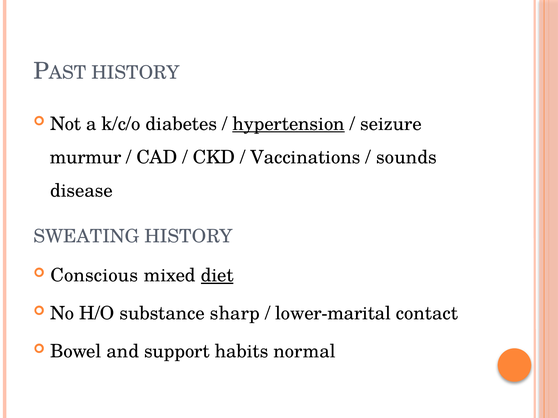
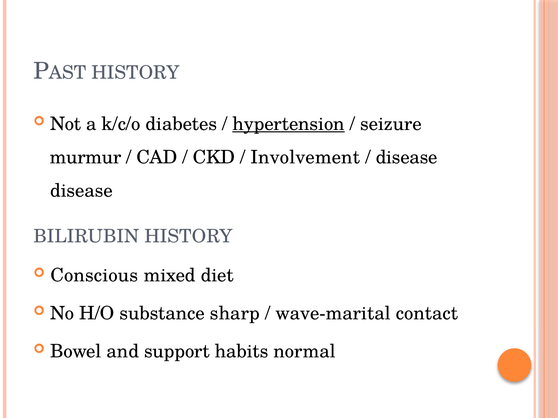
Vaccinations: Vaccinations -> Involvement
sounds at (406, 158): sounds -> disease
SWEATING: SWEATING -> BILIRUBIN
diet underline: present -> none
lower-marital: lower-marital -> wave-marital
